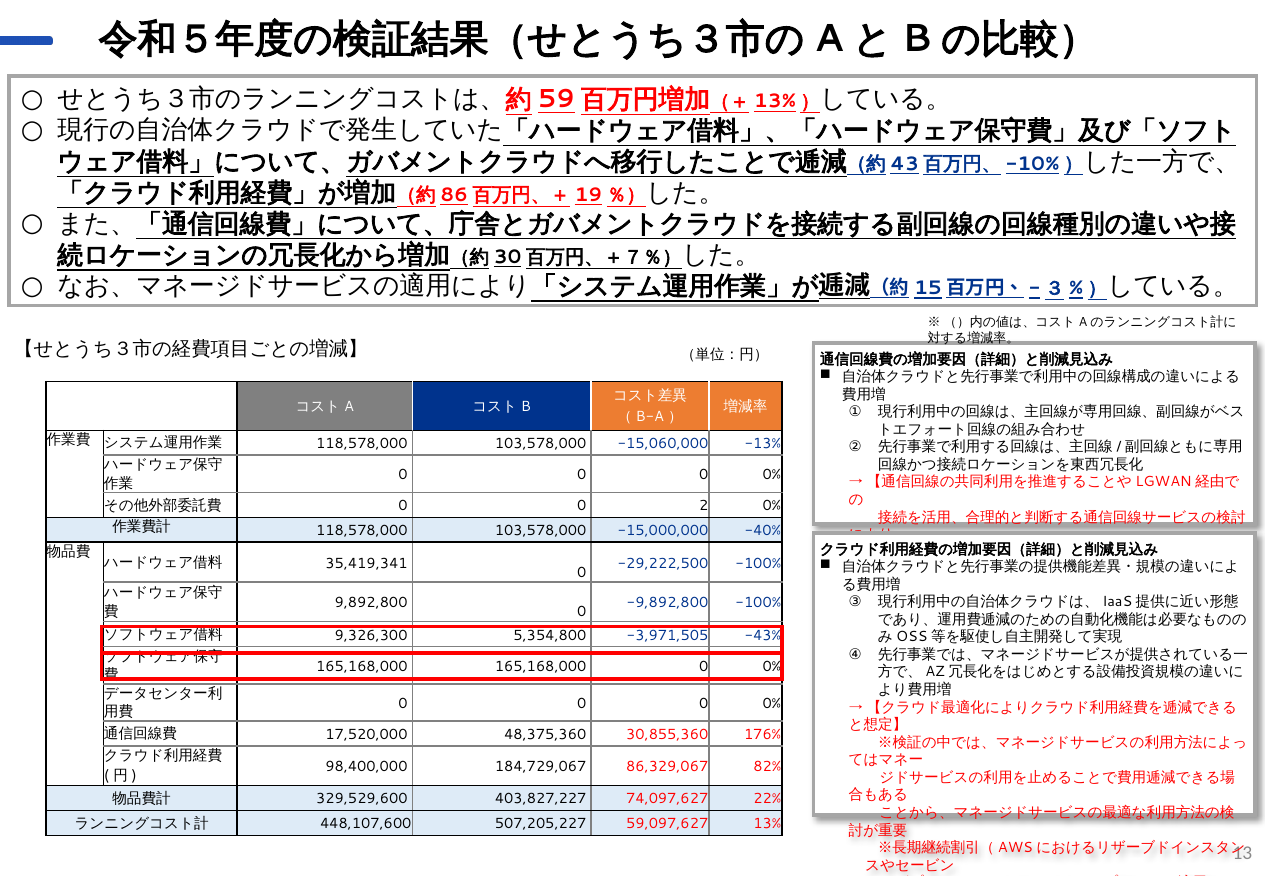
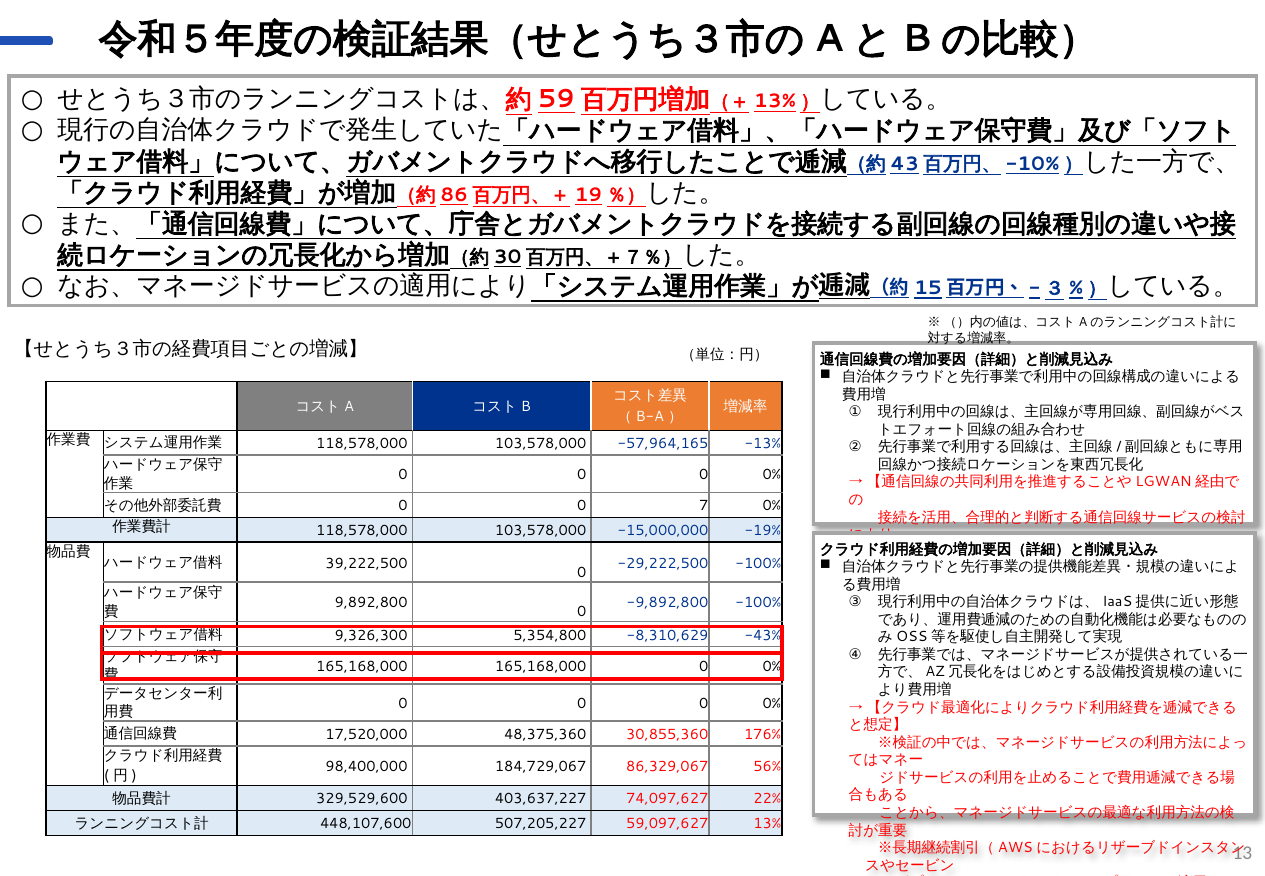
-15,060,000: -15,060,000 -> -57,964,165
2: 2 -> 7
-40%: -40% -> -19%
35,419,341: 35,419,341 -> 39,222,500
-3,971,505: -3,971,505 -> -8,310,629
82%: 82% -> 56%
403,827,227: 403,827,227 -> 403,637,227
